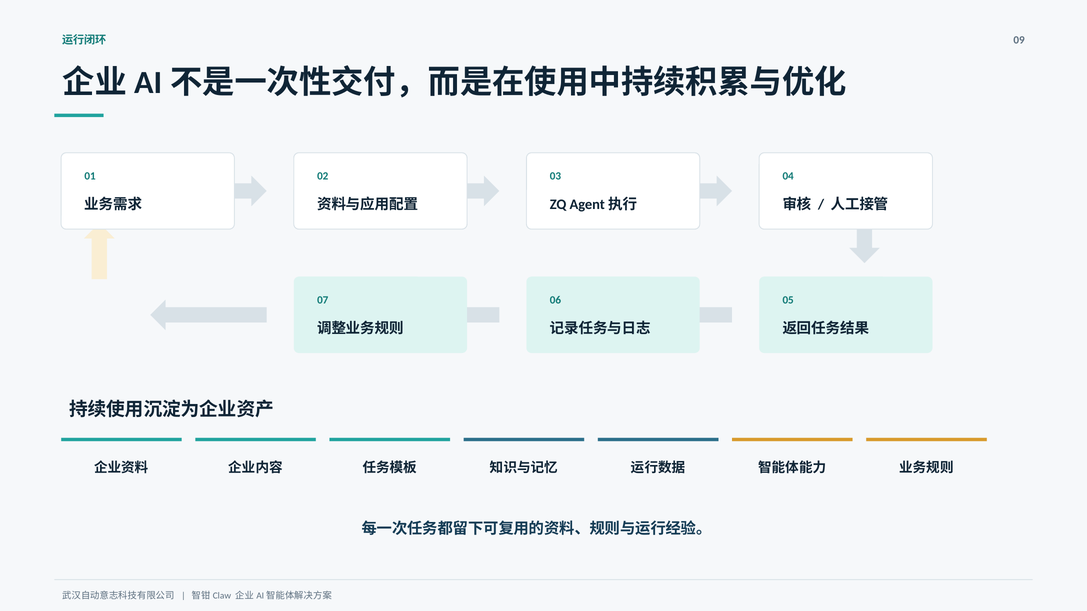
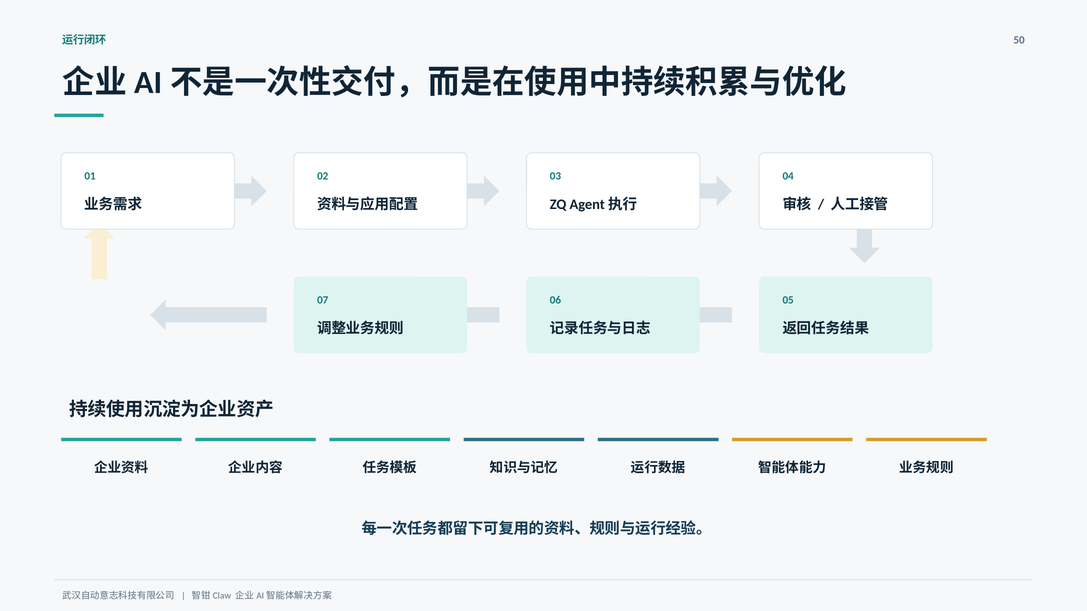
09: 09 -> 50
